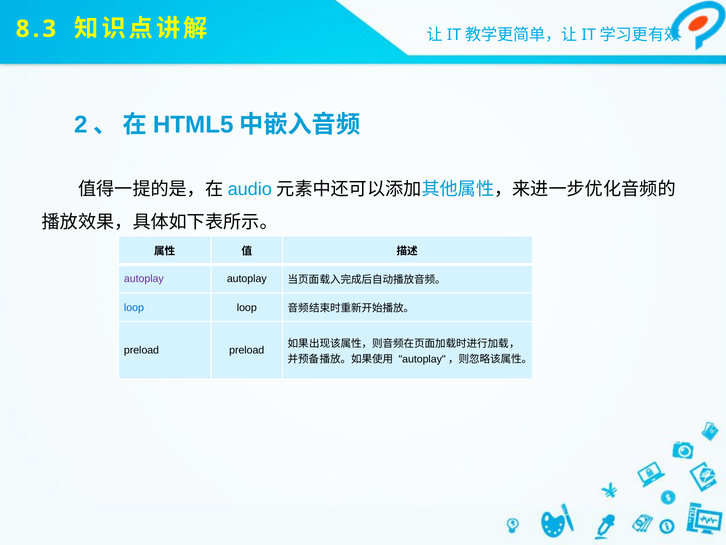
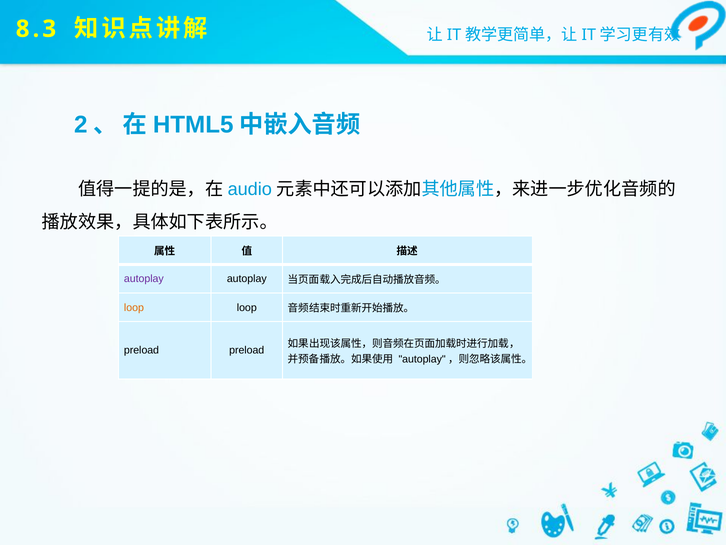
loop at (134, 307) colour: blue -> orange
